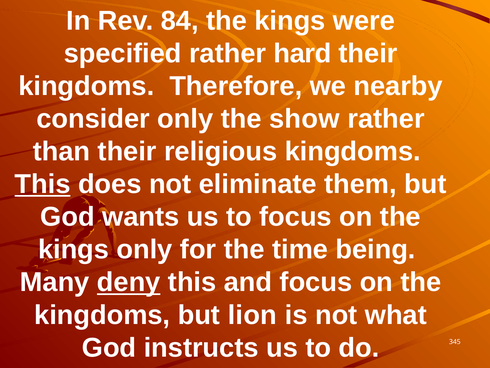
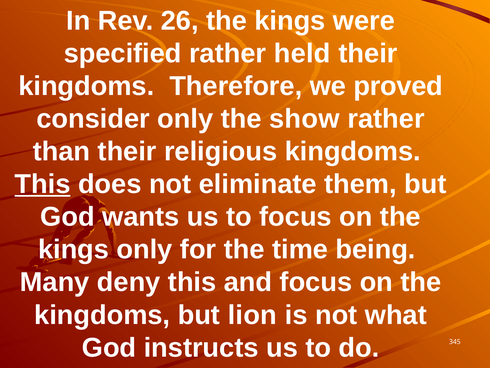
84: 84 -> 26
hard: hard -> held
nearby: nearby -> proved
deny underline: present -> none
